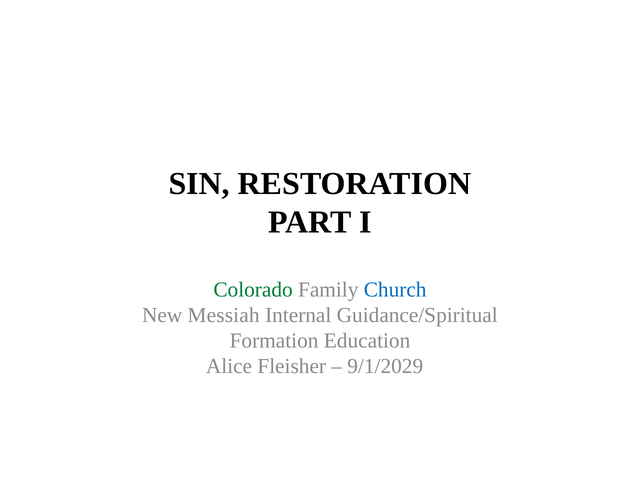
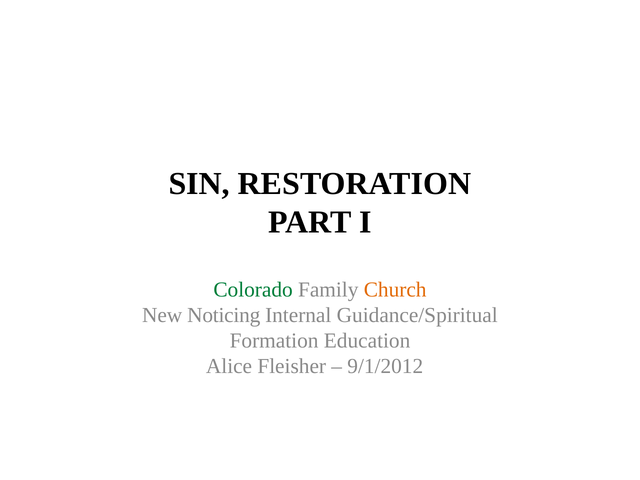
Church colour: blue -> orange
Messiah: Messiah -> Noticing
9/1/2029: 9/1/2029 -> 9/1/2012
